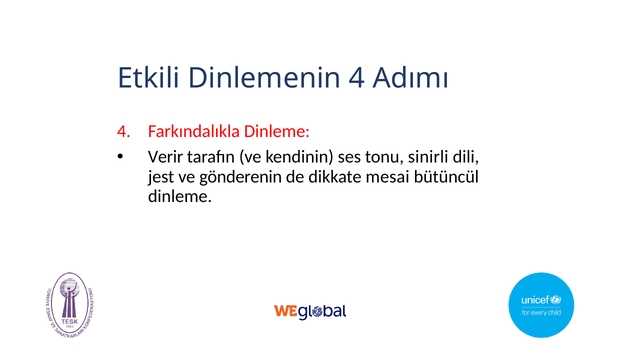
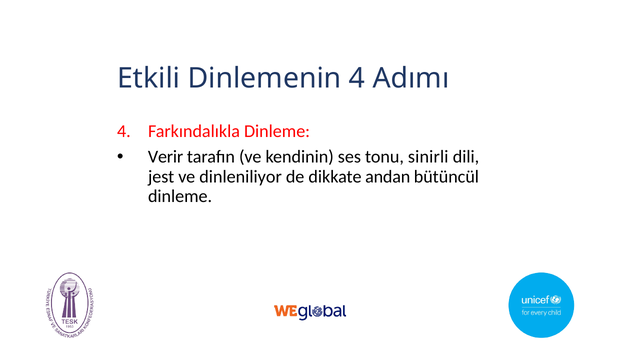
gönderenin: gönderenin -> dinleniliyor
mesai: mesai -> andan
